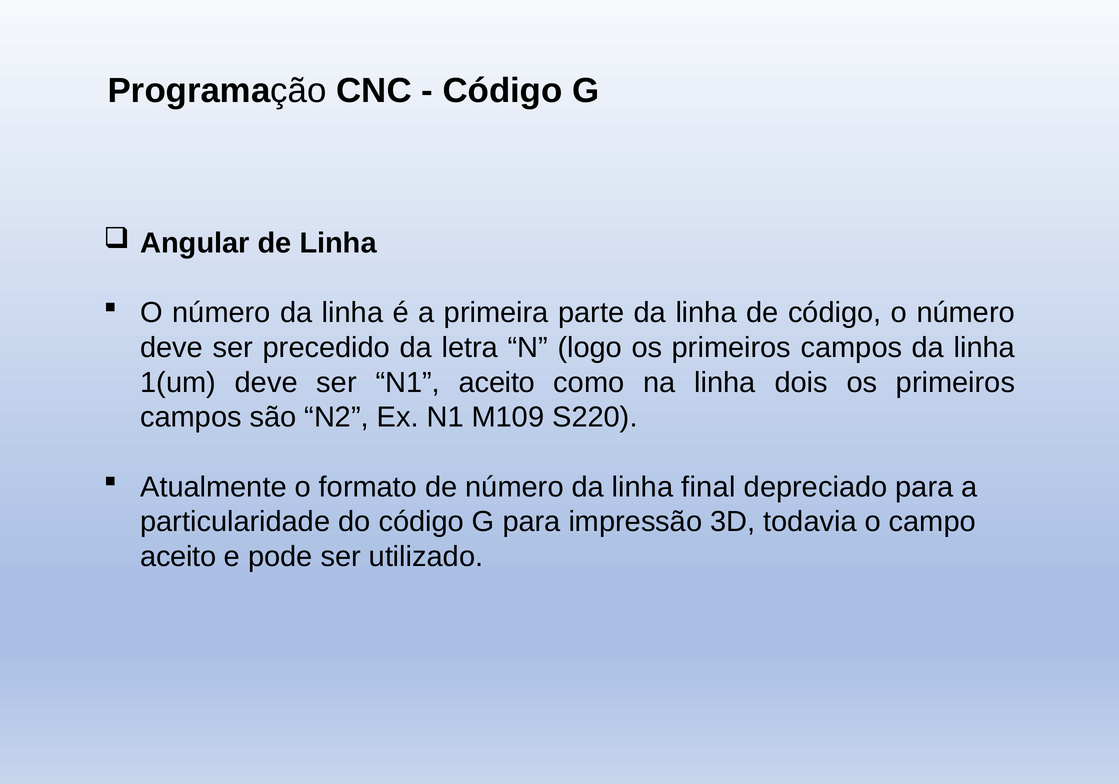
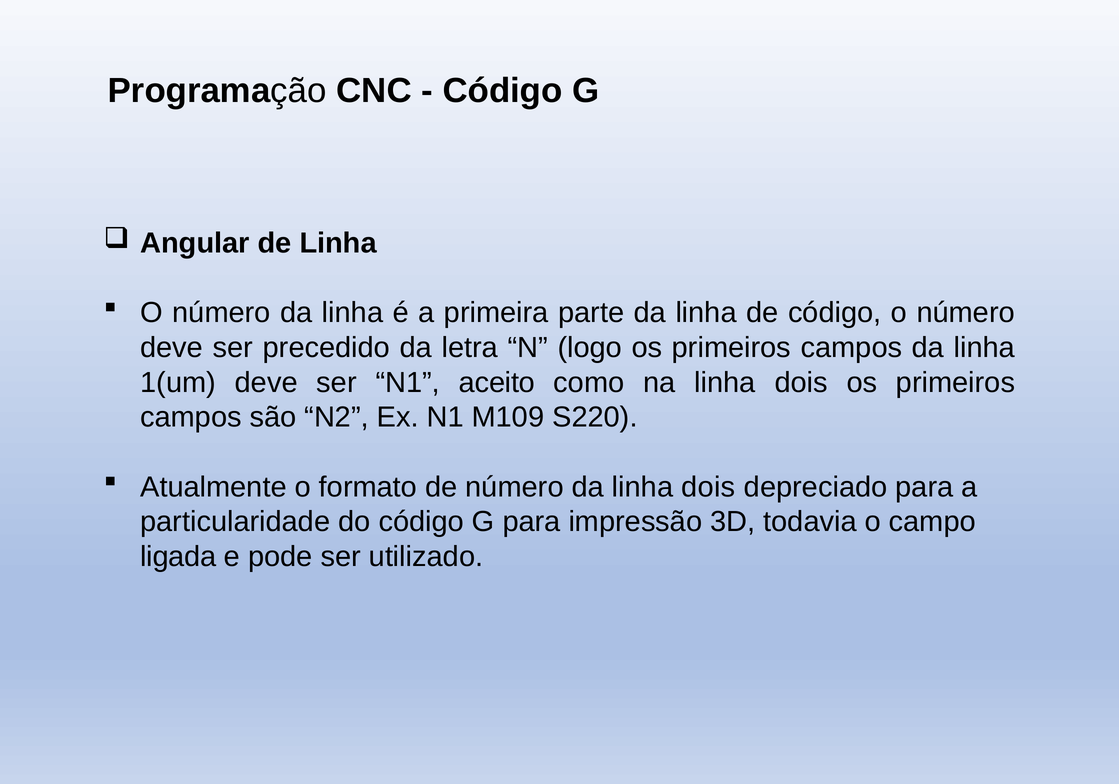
da linha final: final -> dois
aceito at (178, 557): aceito -> ligada
